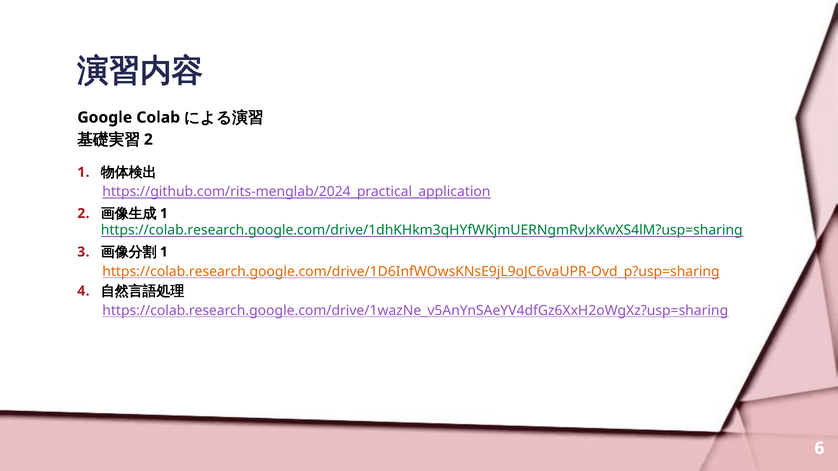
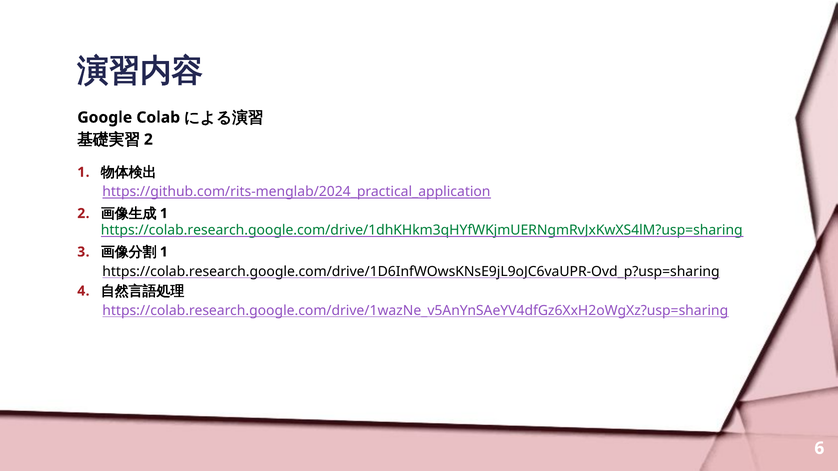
https://colab.research.google.com/drive/1D6InfWOwsKNsE9jL9oJC6vaUPR-Ovd_p?usp=sharing colour: orange -> black
